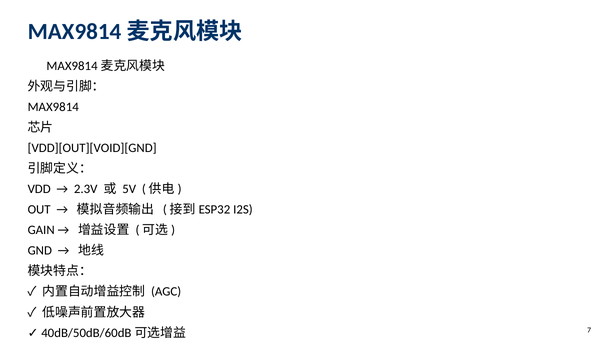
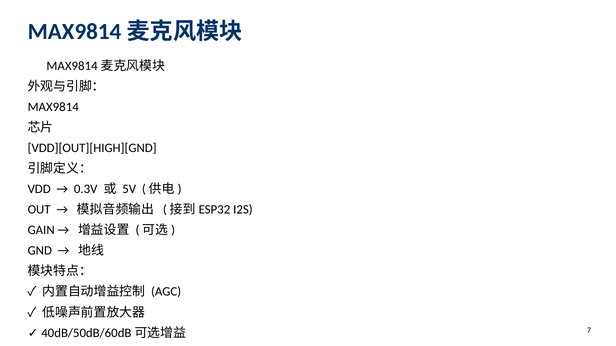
VDD][OUT][VOID][GND: VDD][OUT][VOID][GND -> VDD][OUT][HIGH][GND
2.3V: 2.3V -> 0.3V
